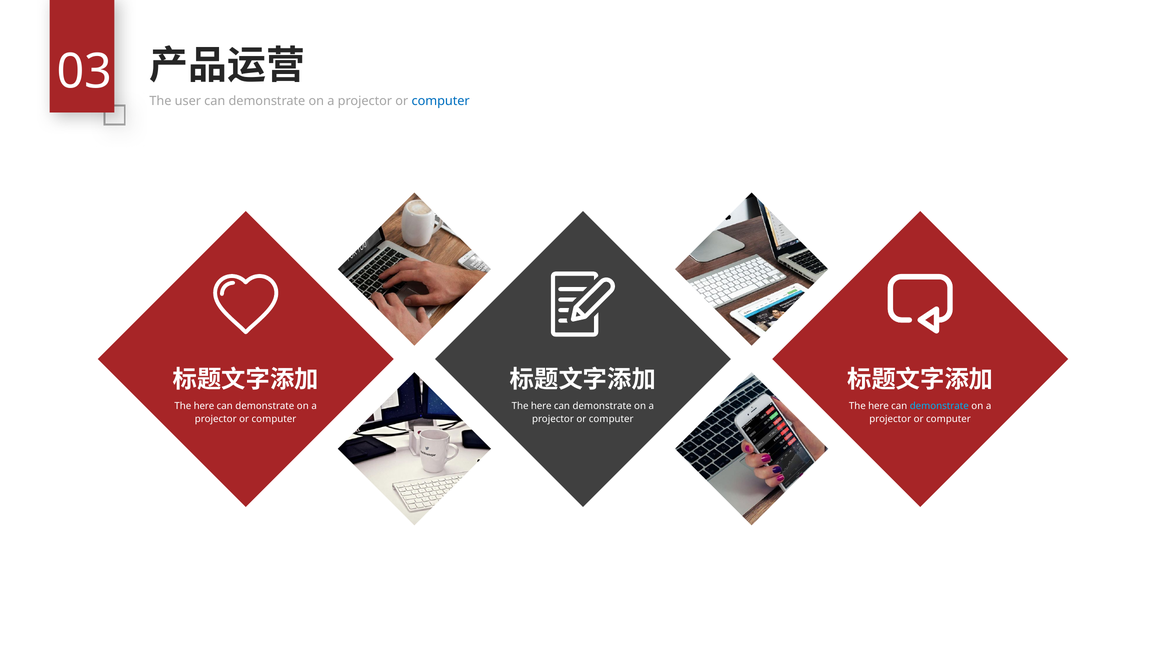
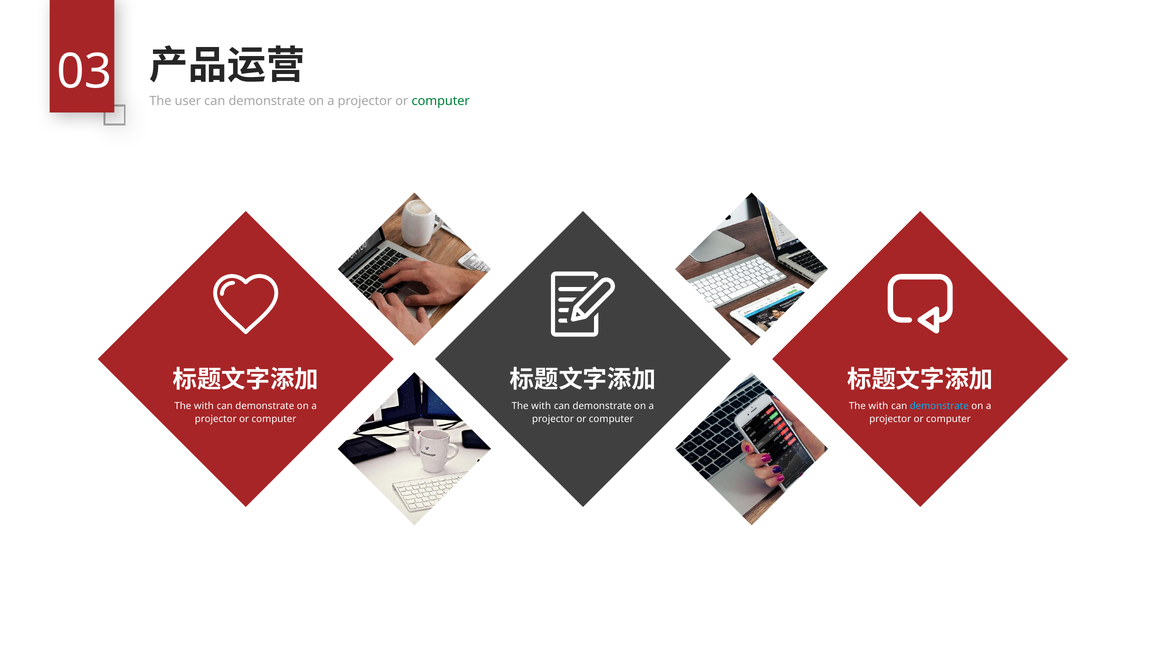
computer at (441, 101) colour: blue -> green
here at (204, 406): here -> with
here at (541, 406): here -> with
here at (878, 406): here -> with
